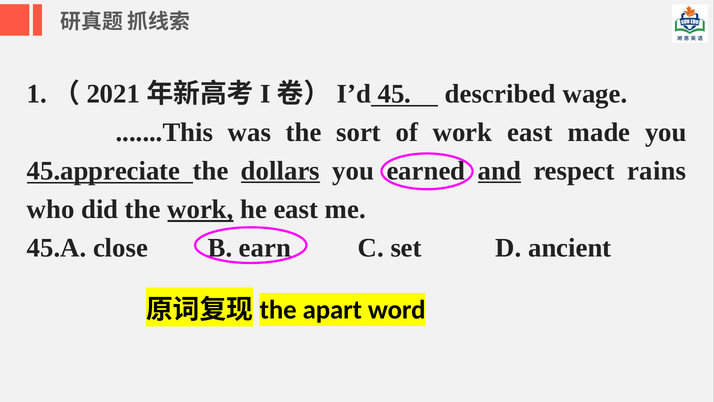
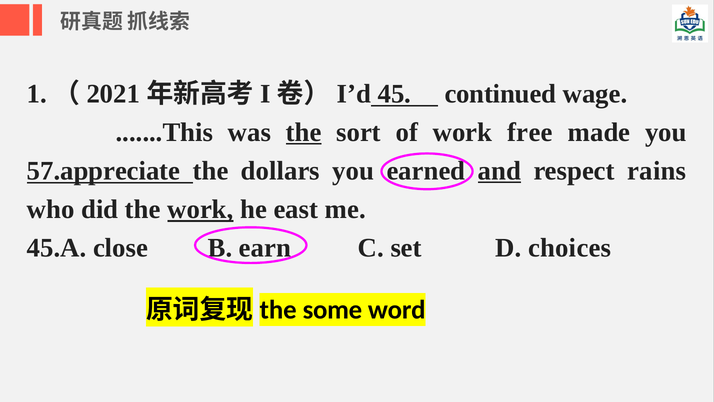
described: described -> continued
the at (304, 132) underline: none -> present
work east: east -> free
45.appreciate: 45.appreciate -> 57.appreciate
dollars underline: present -> none
ancient: ancient -> choices
apart: apart -> some
